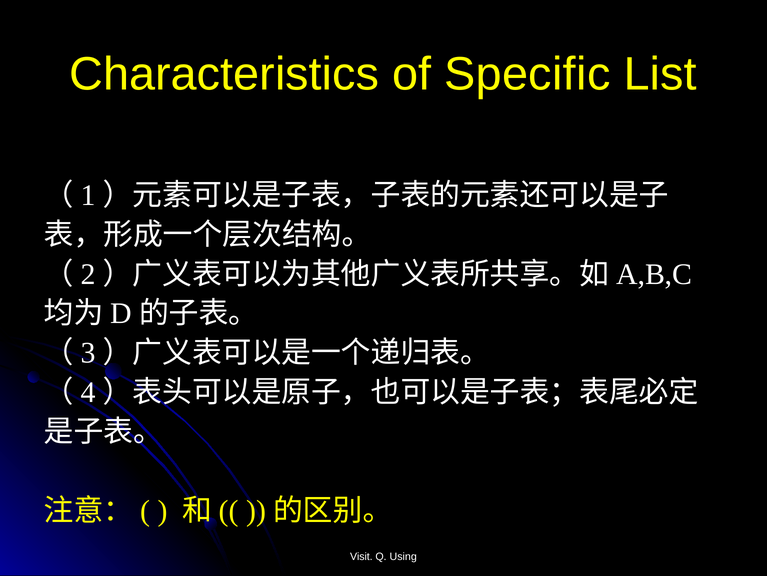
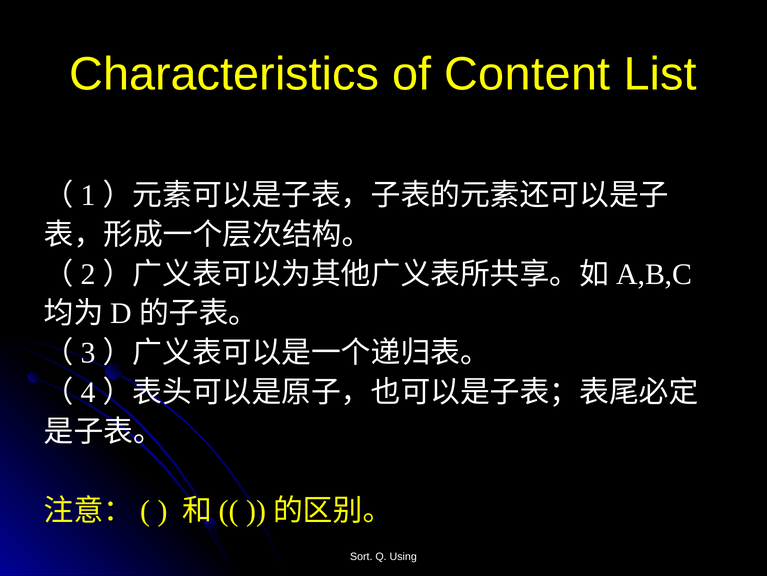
Specific: Specific -> Content
Visit: Visit -> Sort
